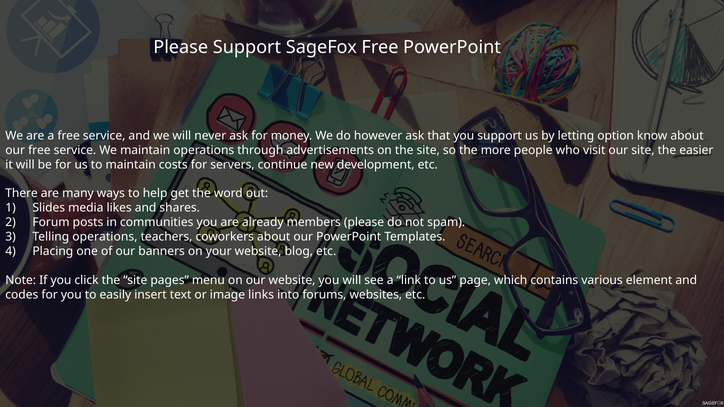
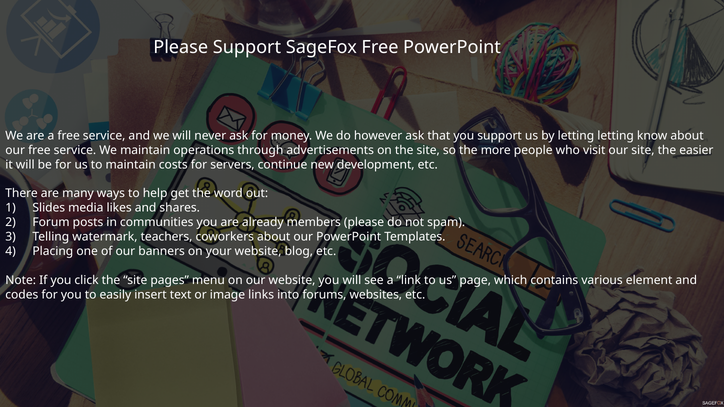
letting option: option -> letting
Telling operations: operations -> watermark
